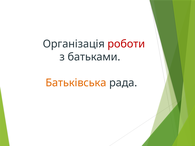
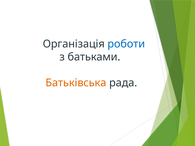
роботи colour: red -> blue
